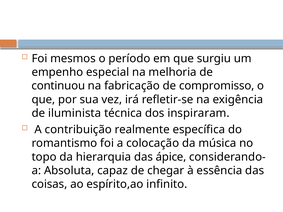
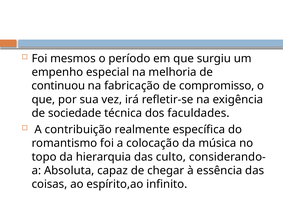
iluminista: iluminista -> sociedade
inspiraram: inspiraram -> faculdades
ápice: ápice -> culto
